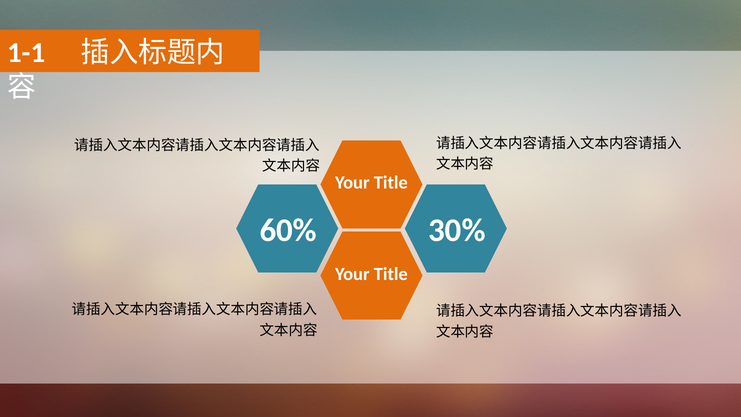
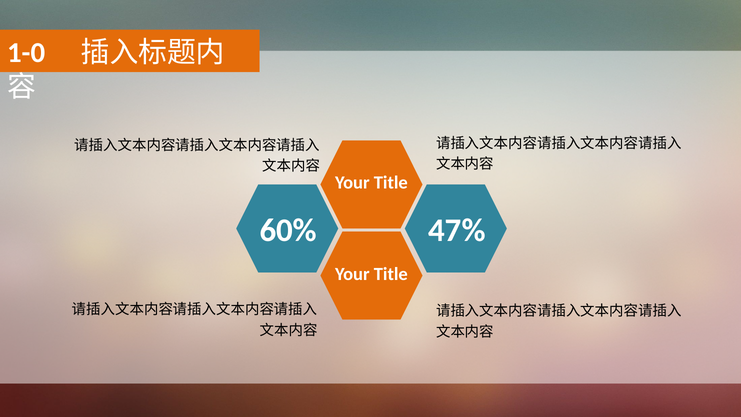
1-1: 1-1 -> 1-0
30%: 30% -> 47%
